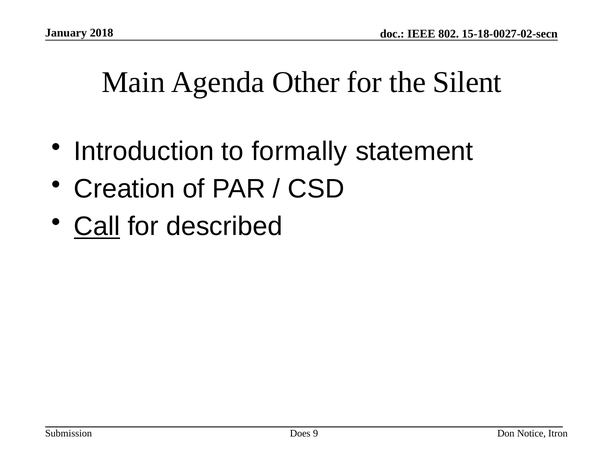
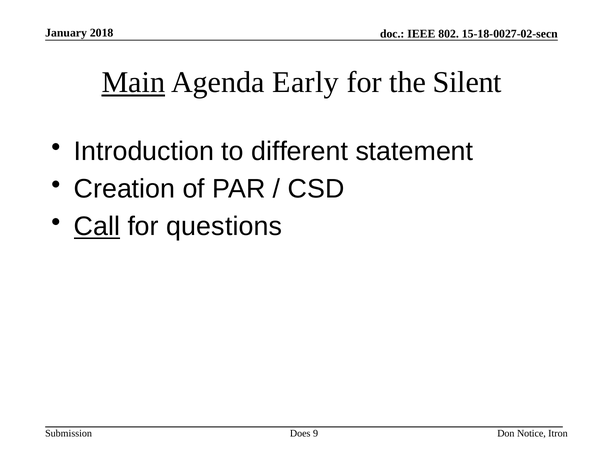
Main underline: none -> present
Other: Other -> Early
formally: formally -> different
described: described -> questions
